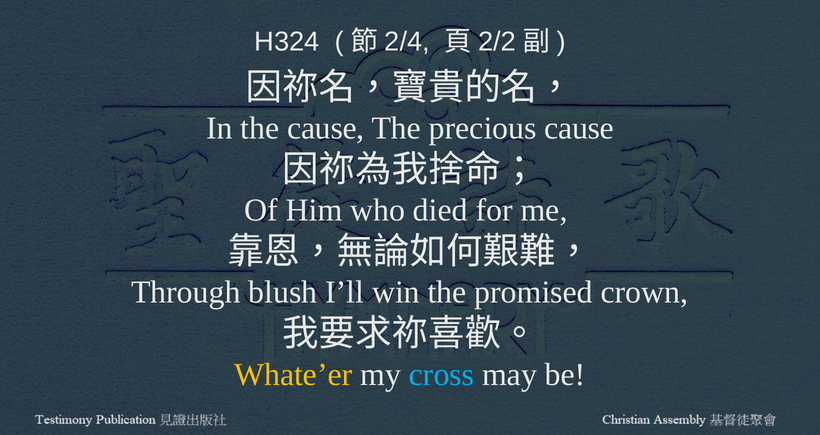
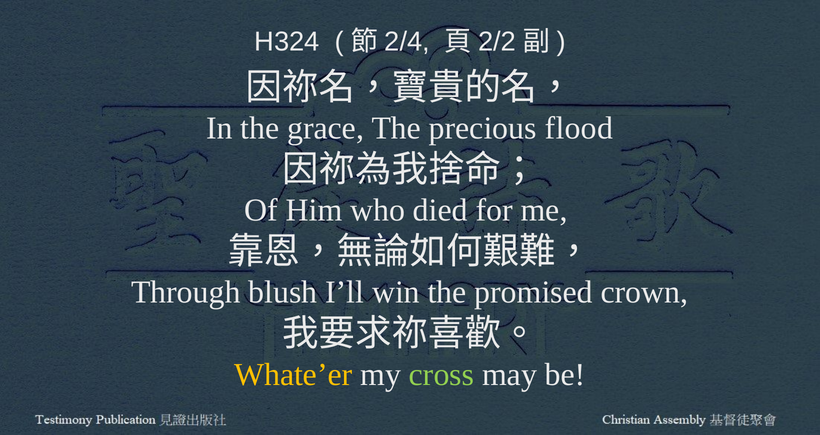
the cause: cause -> grace
precious cause: cause -> flood
cross colour: light blue -> light green
